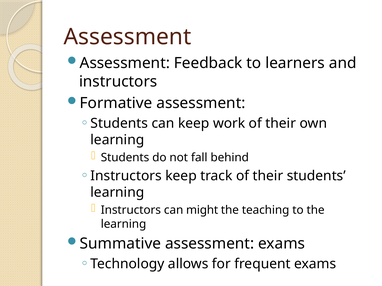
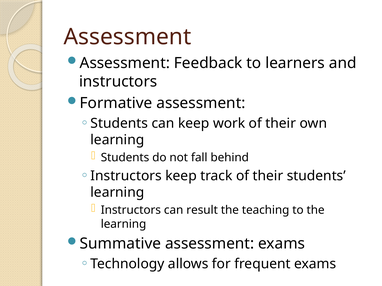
might: might -> result
